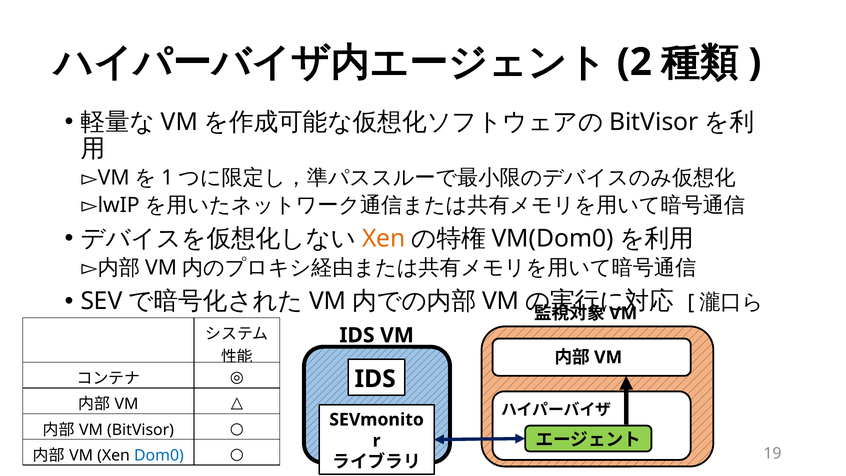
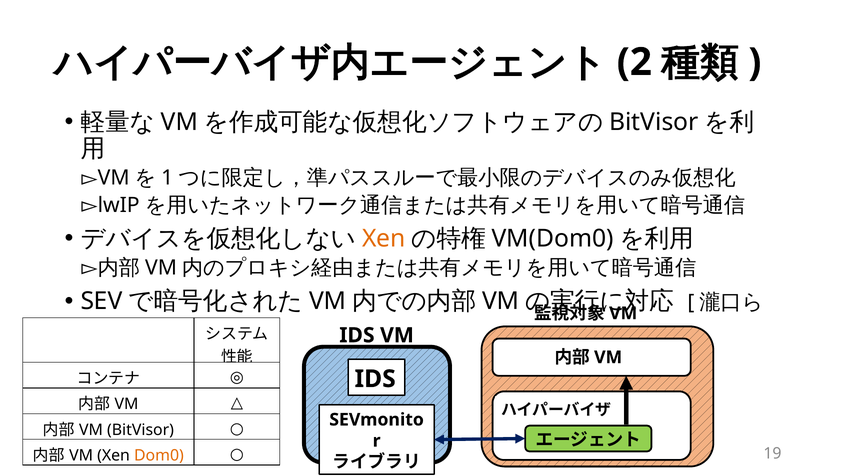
Dom0 colour: blue -> orange
